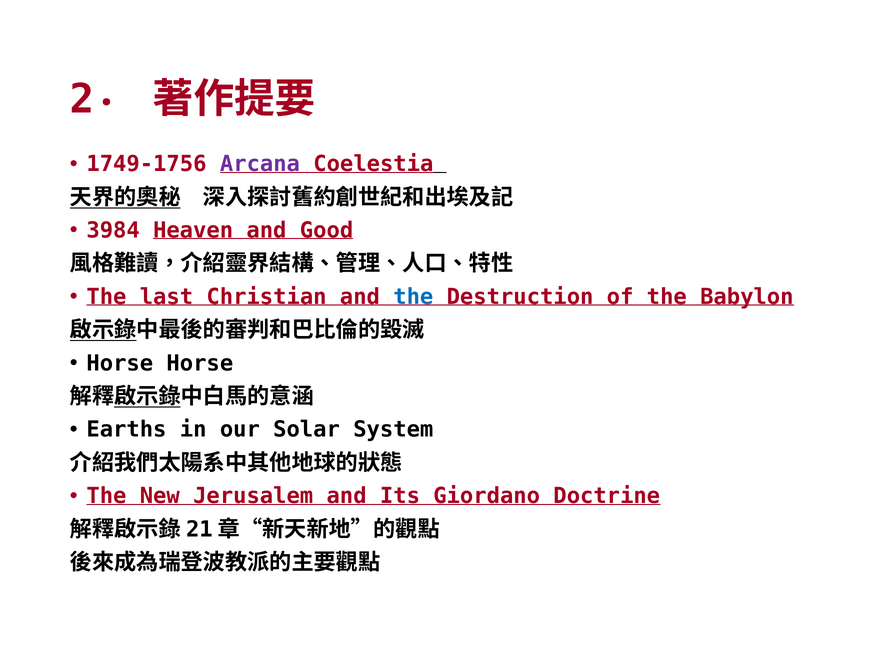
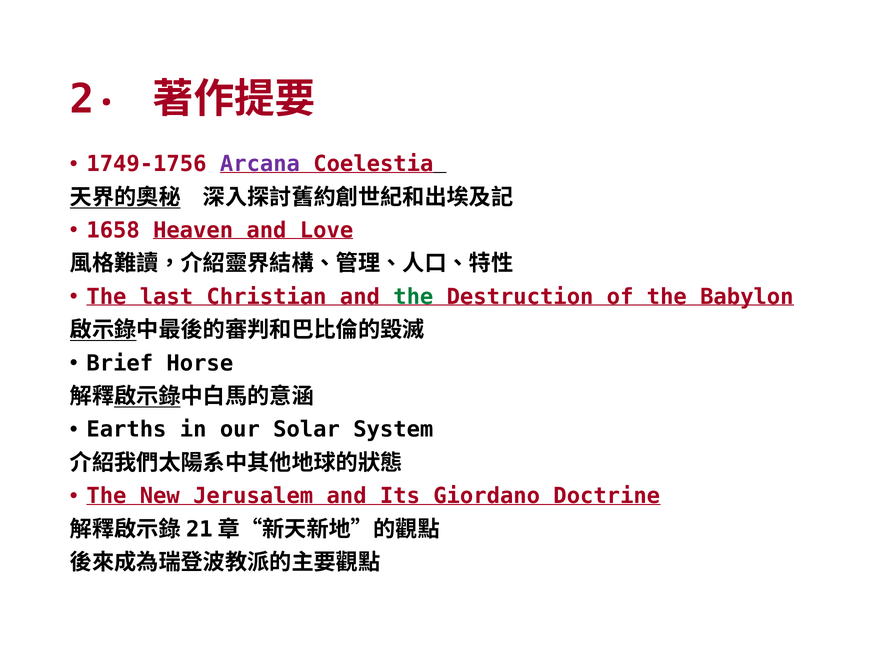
3984: 3984 -> 1658
Good: Good -> Love
the at (413, 297) colour: blue -> green
Horse at (120, 363): Horse -> Brief
